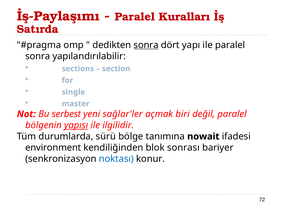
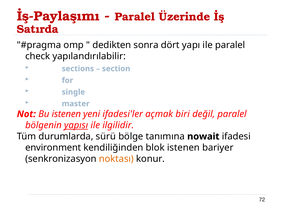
Kuralları: Kuralları -> Üzerinde
sonra at (146, 45) underline: present -> none
sonra at (38, 56): sonra -> check
Bu serbest: serbest -> istenen
sağlar'ler: sağlar'ler -> ifadesi'ler
blok sonrası: sonrası -> istenen
noktası colour: blue -> orange
